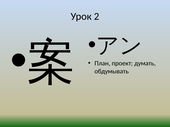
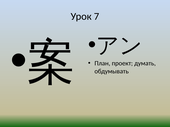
2: 2 -> 7
